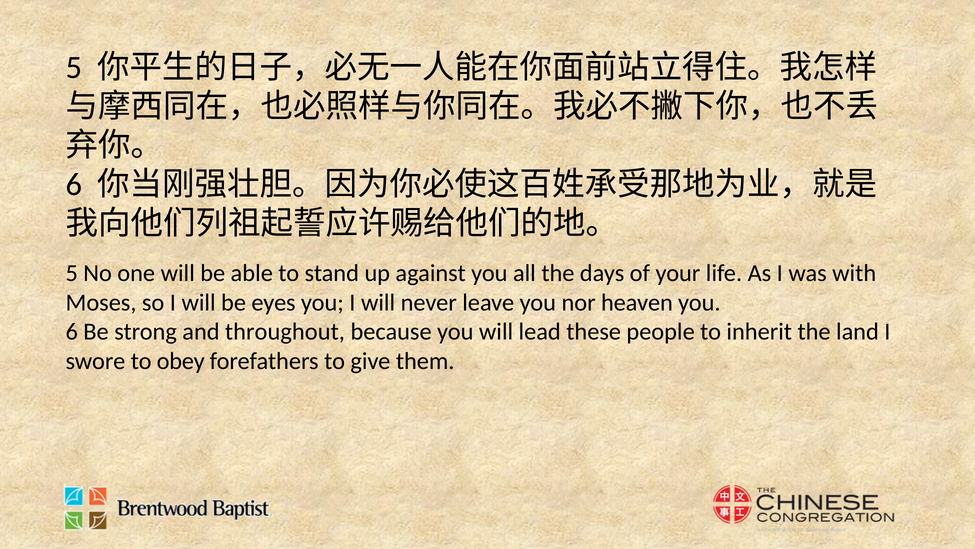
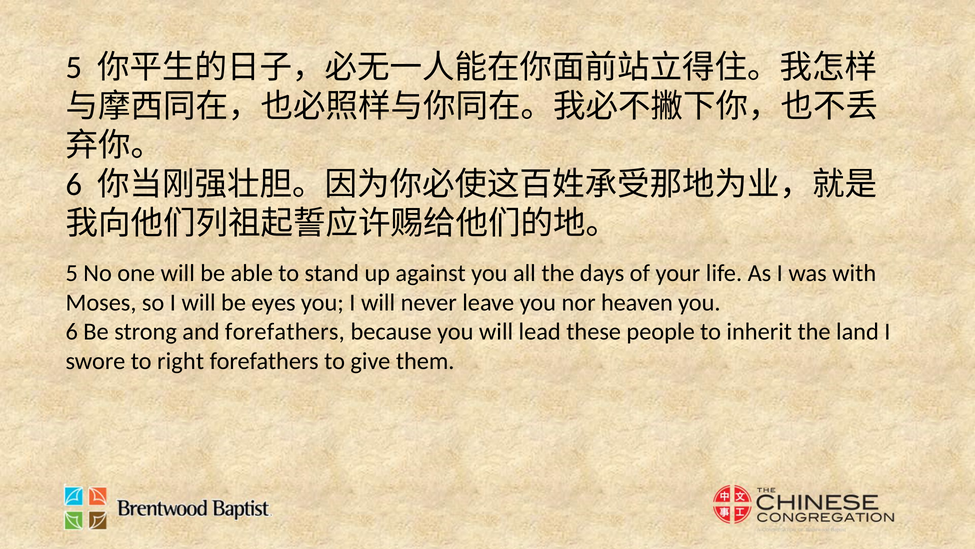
and throughout: throughout -> forefathers
obey: obey -> right
